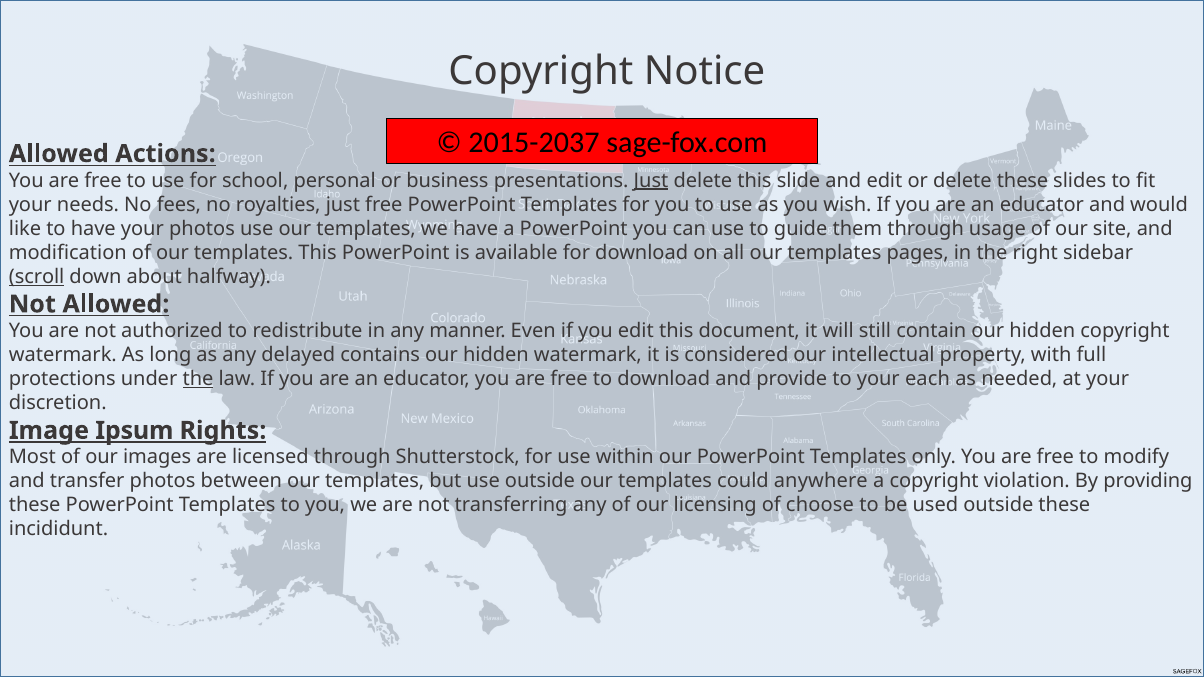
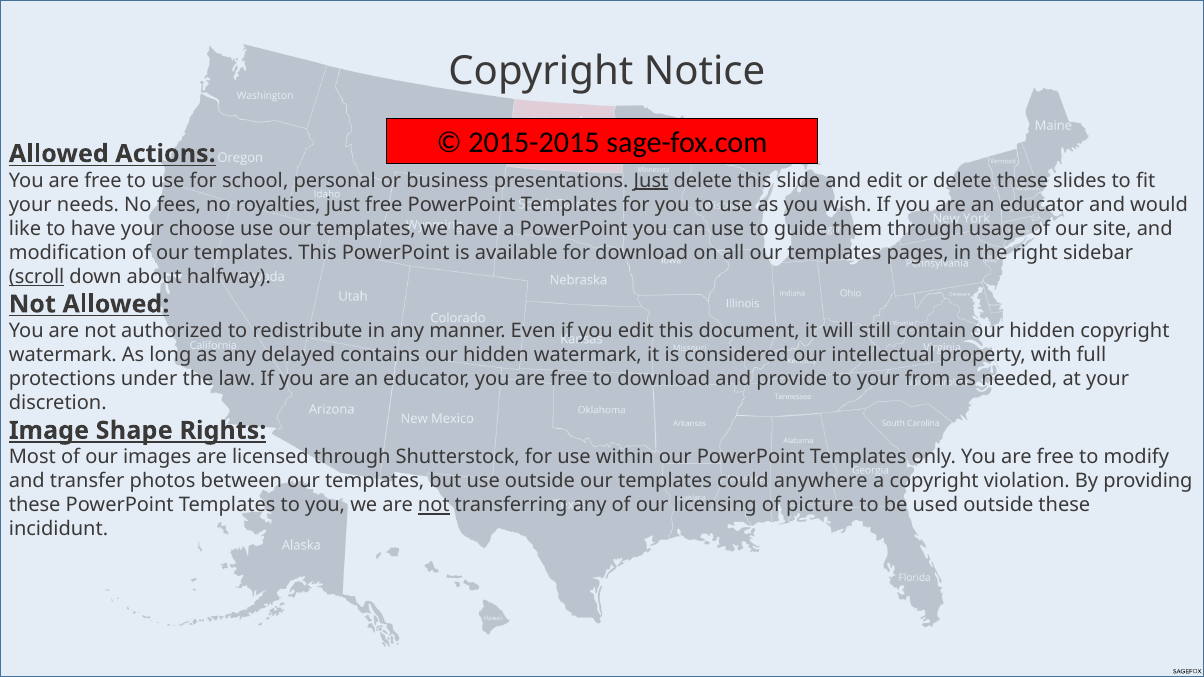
2015-2037: 2015-2037 -> 2015-2015
your photos: photos -> choose
the at (198, 379) underline: present -> none
each: each -> from
Ipsum: Ipsum -> Shape
not at (434, 505) underline: none -> present
choose: choose -> picture
